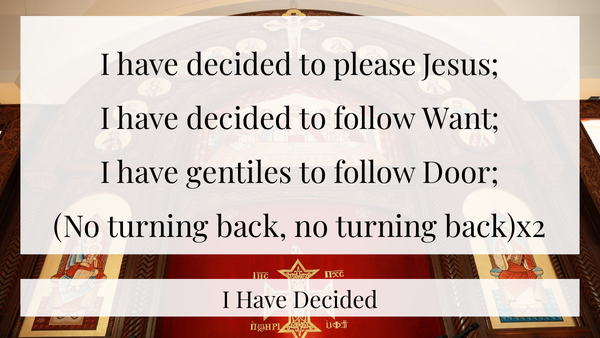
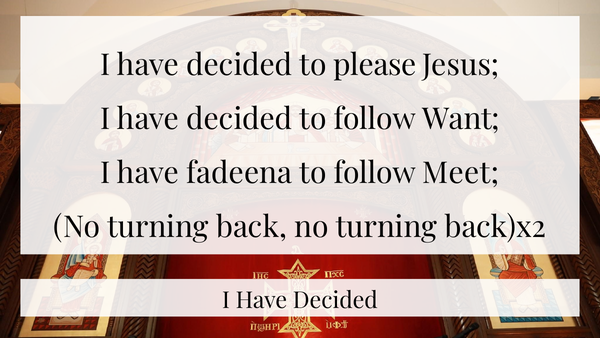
gentiles: gentiles -> fadeena
Door: Door -> Meet
